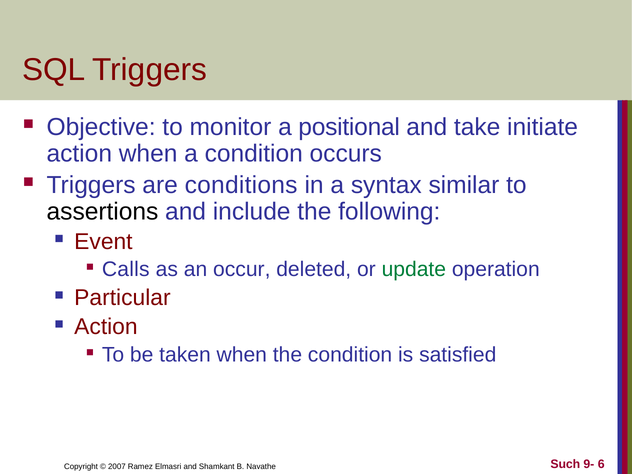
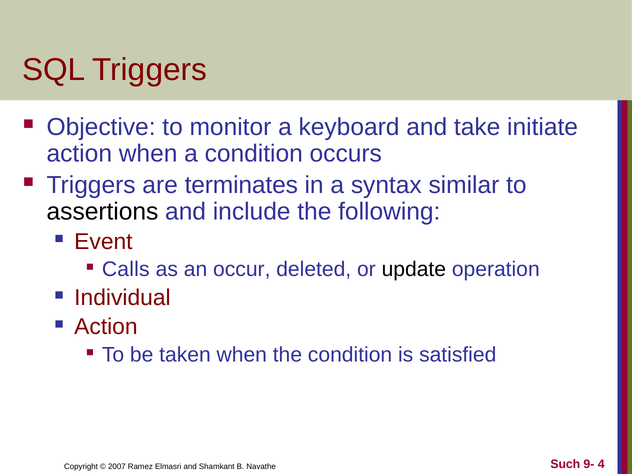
positional: positional -> keyboard
conditions: conditions -> terminates
update colour: green -> black
Particular: Particular -> Individual
6: 6 -> 4
